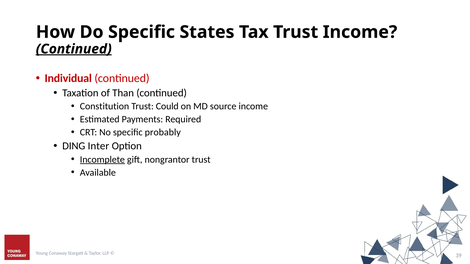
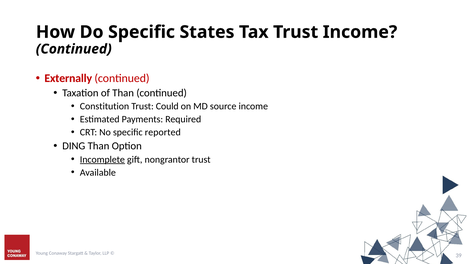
Continued at (74, 49) underline: present -> none
Individual: Individual -> Externally
probably: probably -> reported
DING Inter: Inter -> Than
